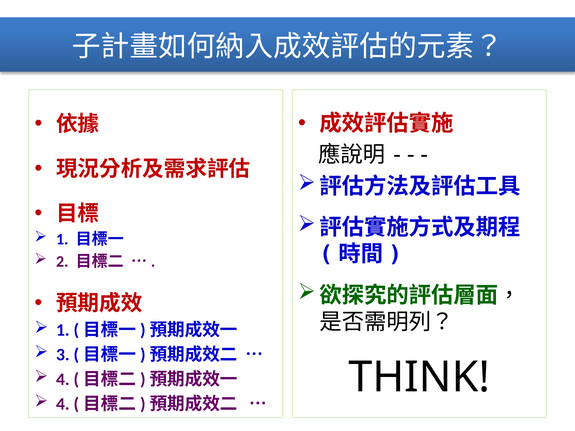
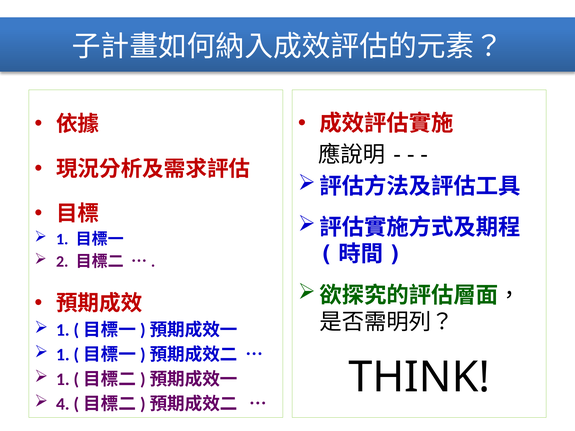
3 at (63, 355): 3 -> 1
4 at (63, 380): 4 -> 1
